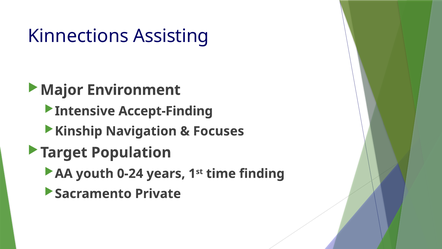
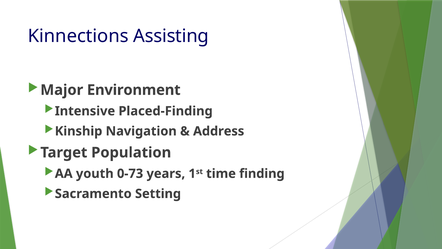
Accept-Finding: Accept-Finding -> Placed-Finding
Focuses: Focuses -> Address
0-24: 0-24 -> 0-73
Private: Private -> Setting
